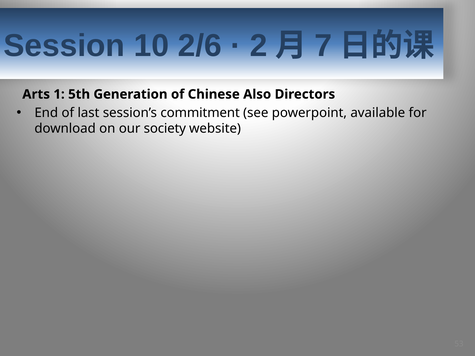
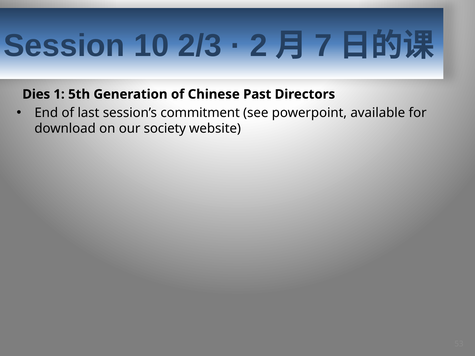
2/6: 2/6 -> 2/3
Arts: Arts -> Dies
Also: Also -> Past
